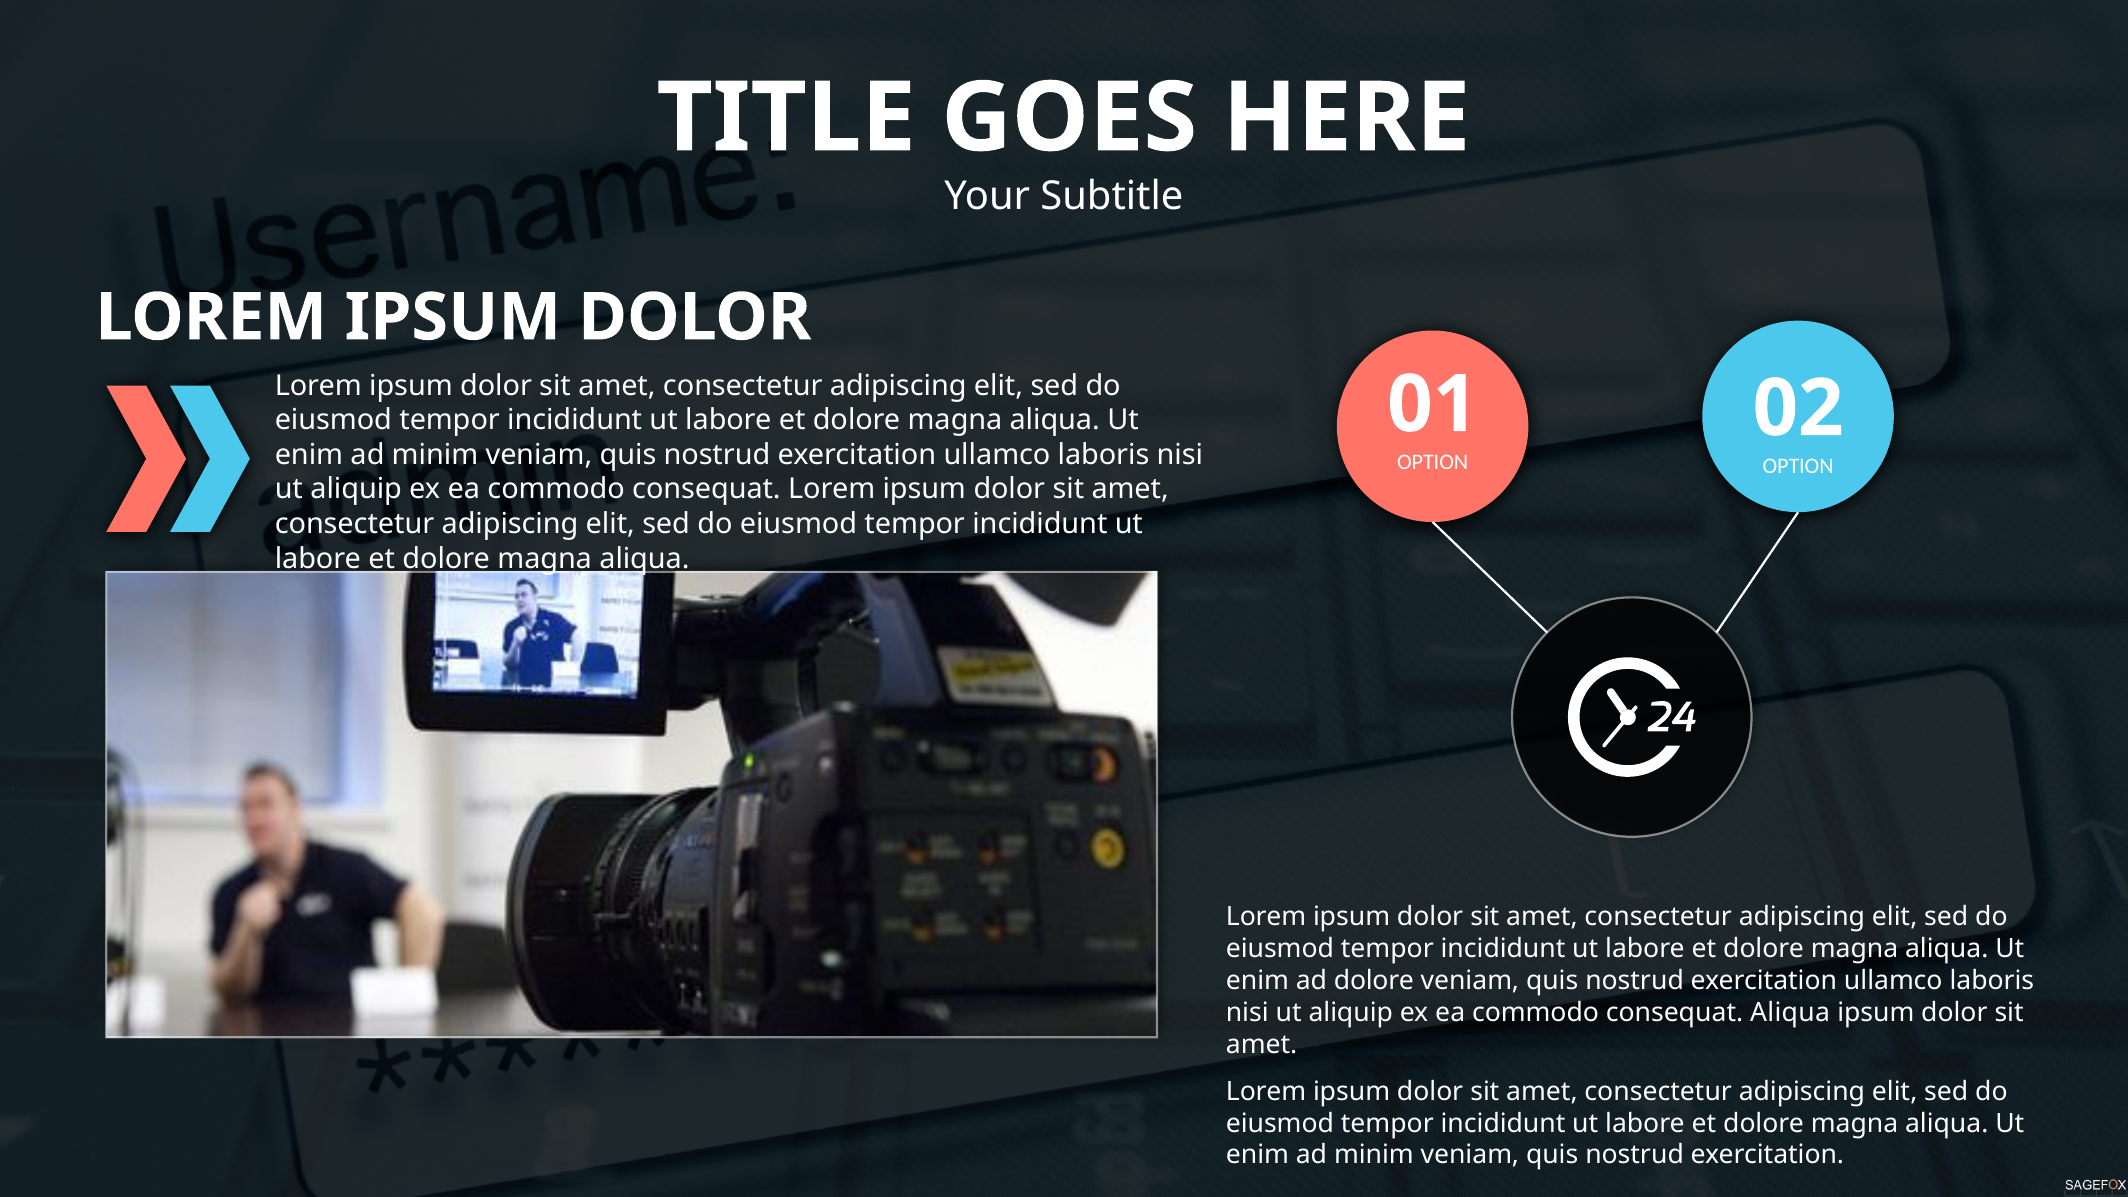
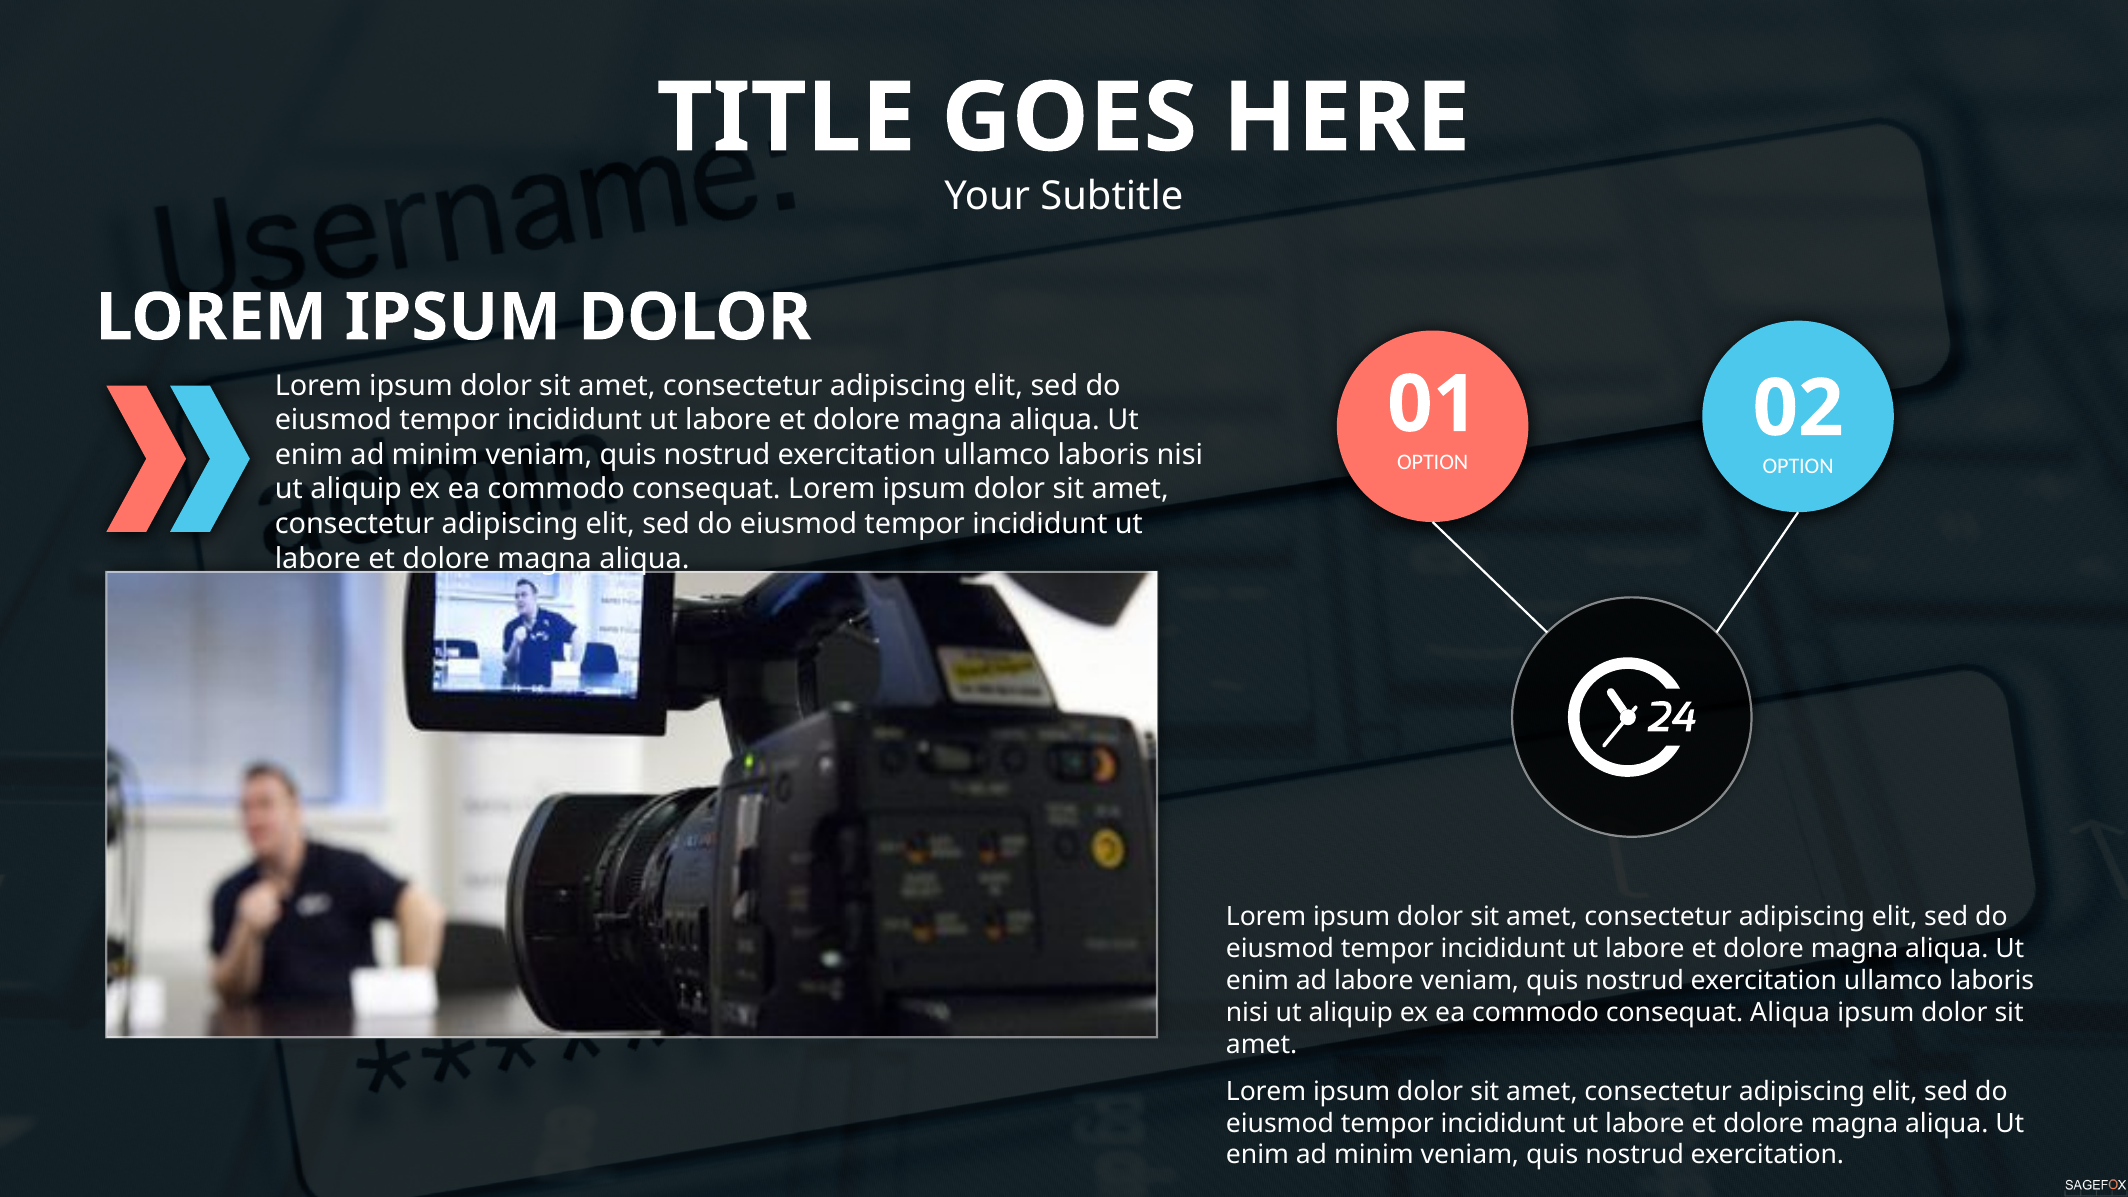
ad dolore: dolore -> labore
